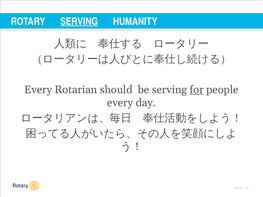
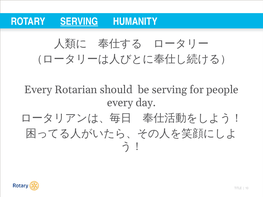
for underline: present -> none
